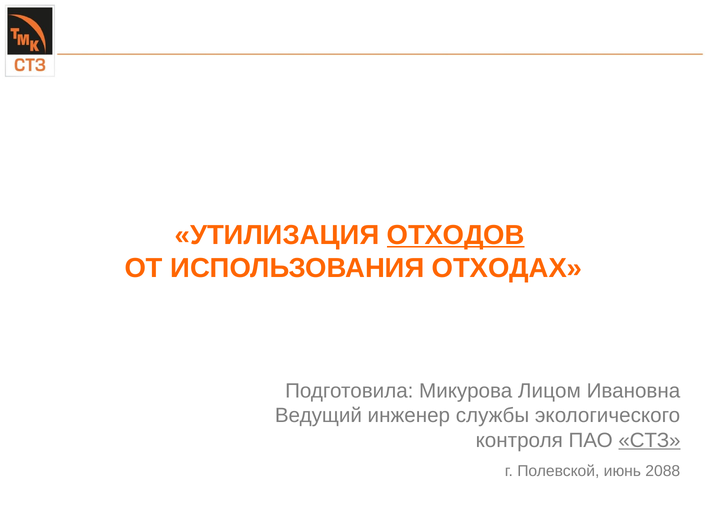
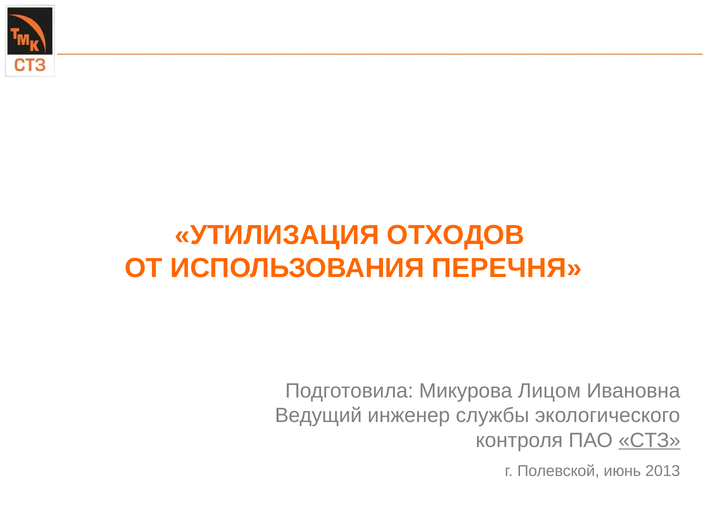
ОТХОДОВ underline: present -> none
ОТХОДАХ: ОТХОДАХ -> ПЕРЕЧНЯ
2088: 2088 -> 2013
